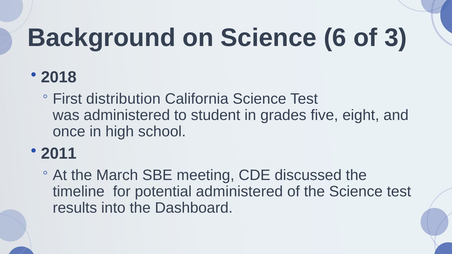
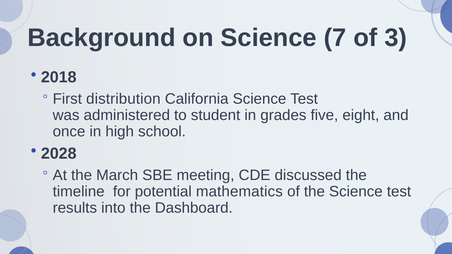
6: 6 -> 7
2011: 2011 -> 2028
potential administered: administered -> mathematics
